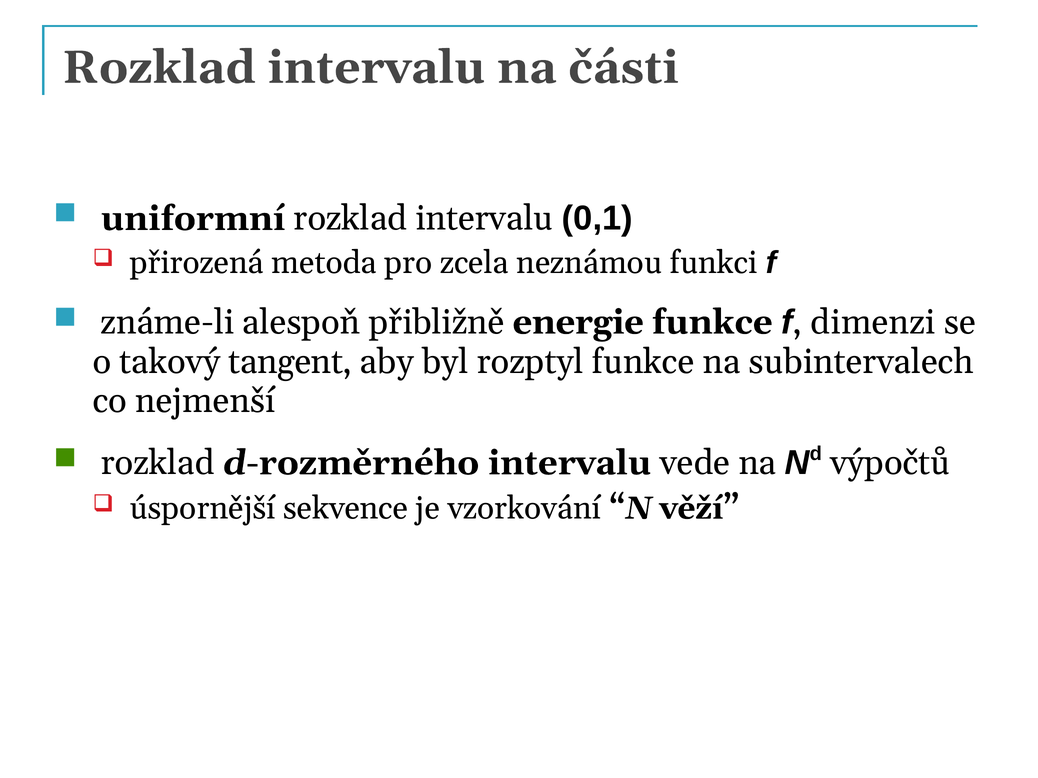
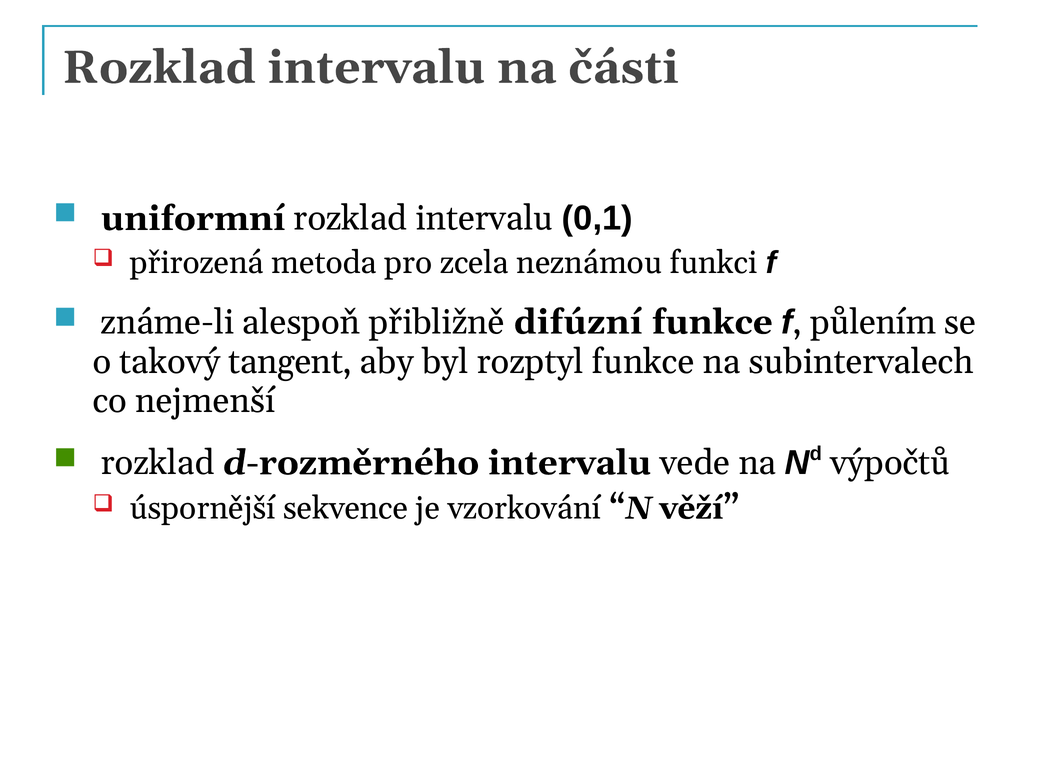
energie: energie -> difúzní
dimenzi: dimenzi -> půlením
